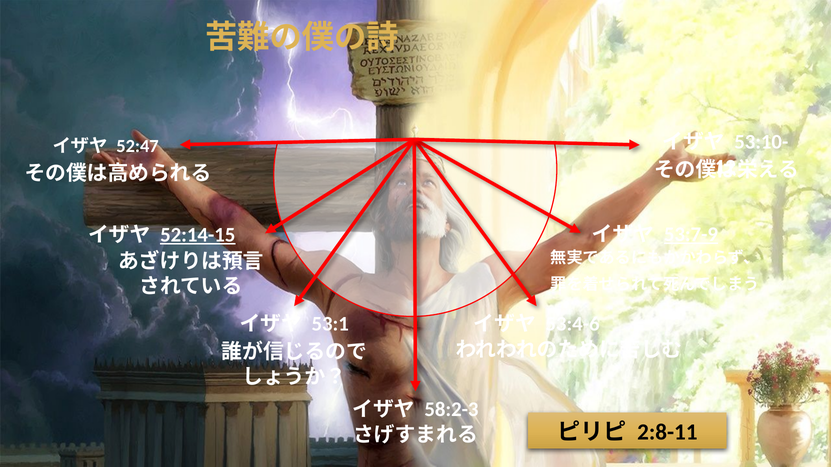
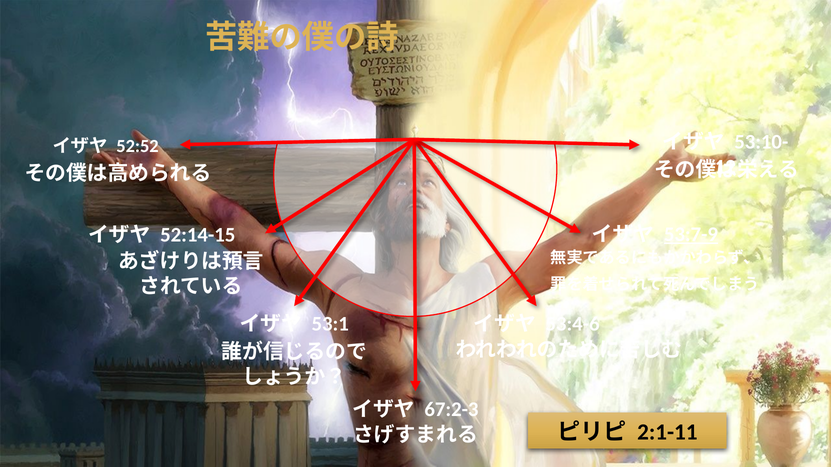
52:47: 52:47 -> 52:52
52:14-15 underline: present -> none
58:2-3: 58:2-3 -> 67:2-3
2:8-11: 2:8-11 -> 2:1-11
